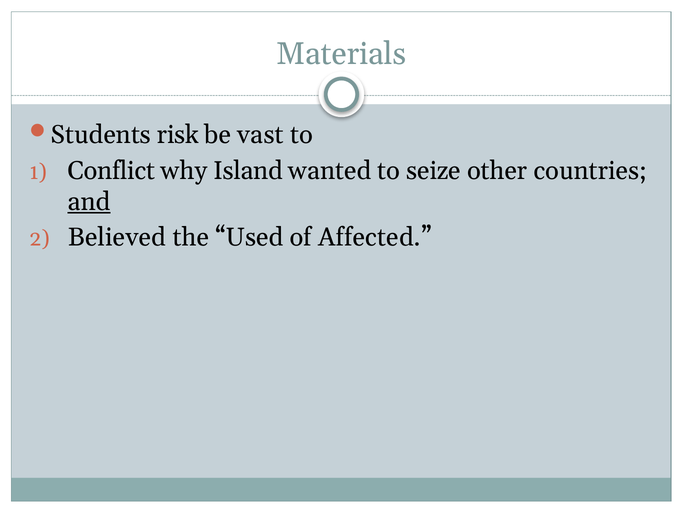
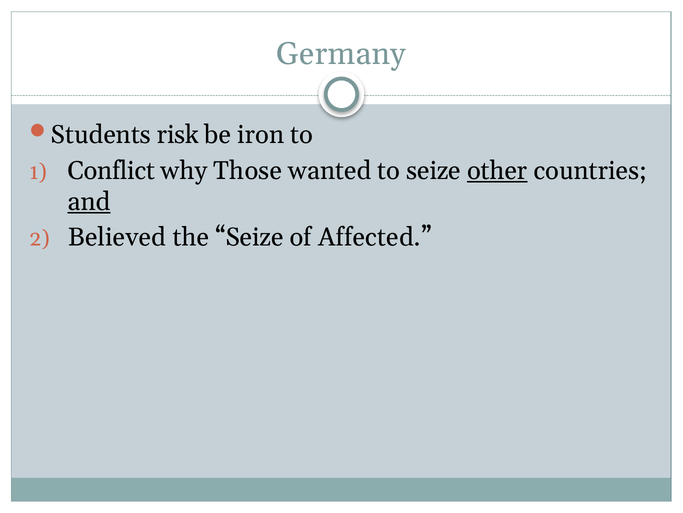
Materials: Materials -> Germany
vast: vast -> iron
Island: Island -> Those
other underline: none -> present
the Used: Used -> Seize
